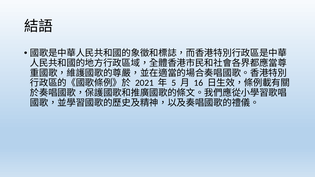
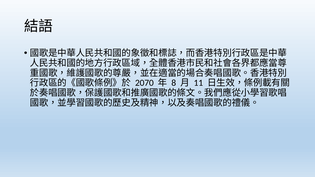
2021: 2021 -> 2070
5: 5 -> 8
16: 16 -> 11
